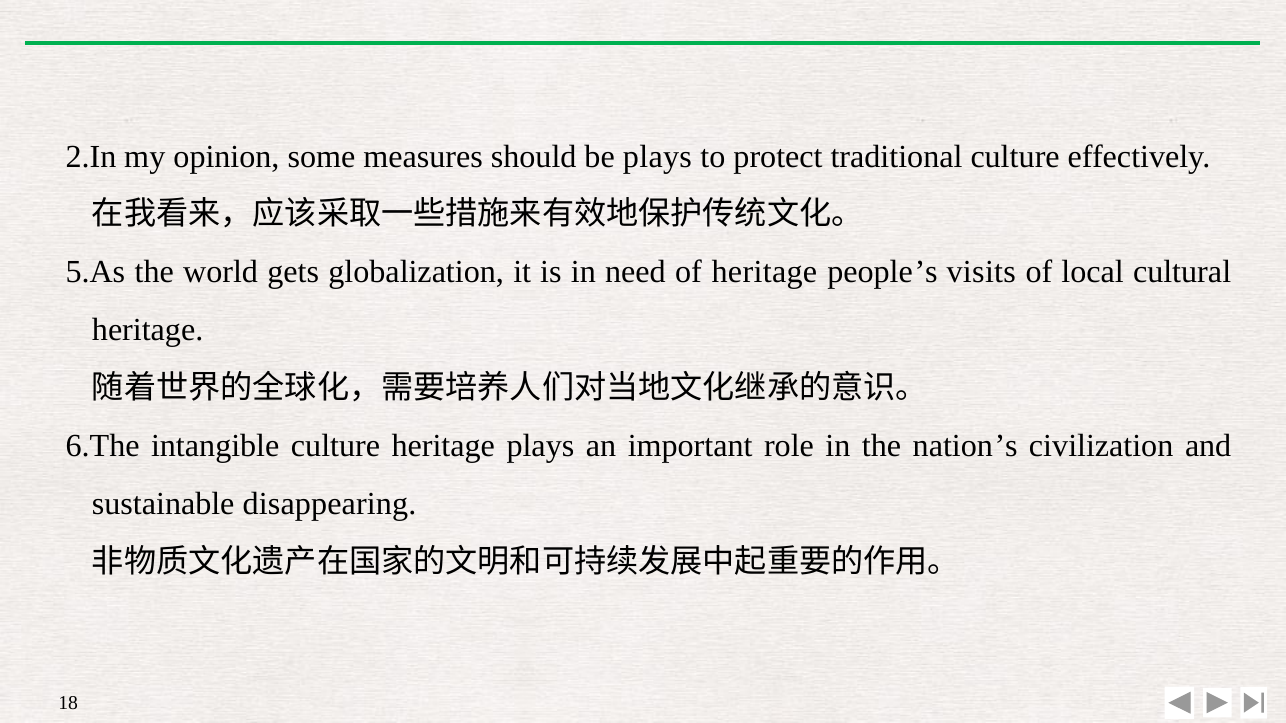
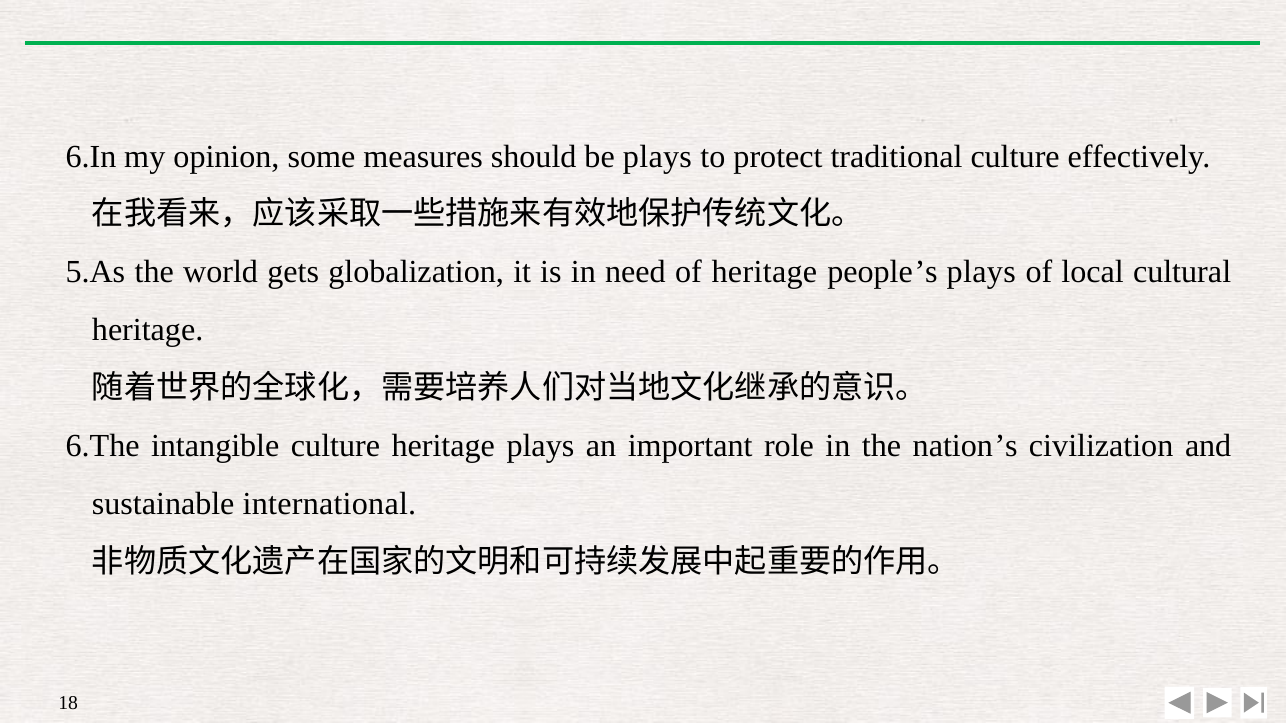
2.In: 2.In -> 6.In
people’s visits: visits -> plays
disappearing: disappearing -> international
